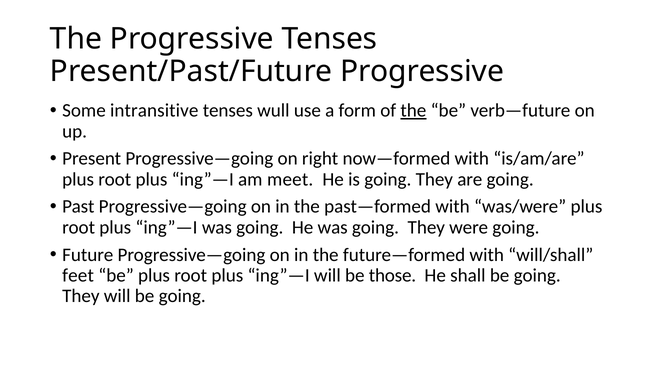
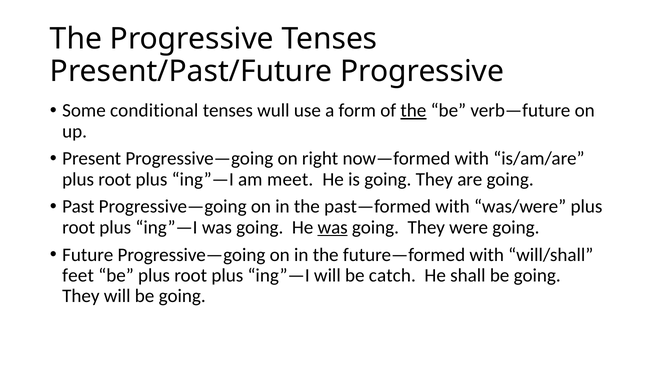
intransitive: intransitive -> conditional
was at (333, 228) underline: none -> present
those: those -> catch
